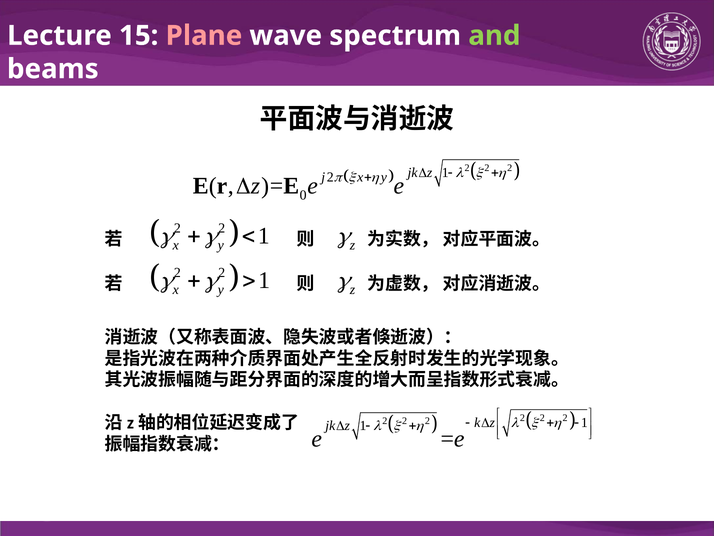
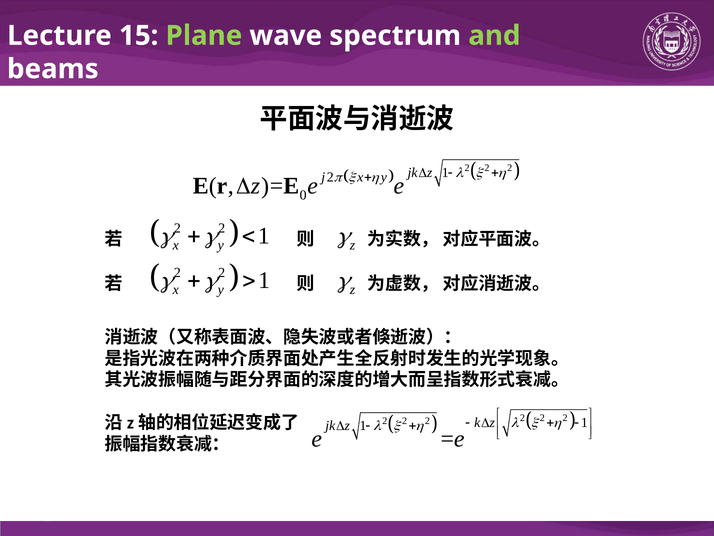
Plane colour: pink -> light green
